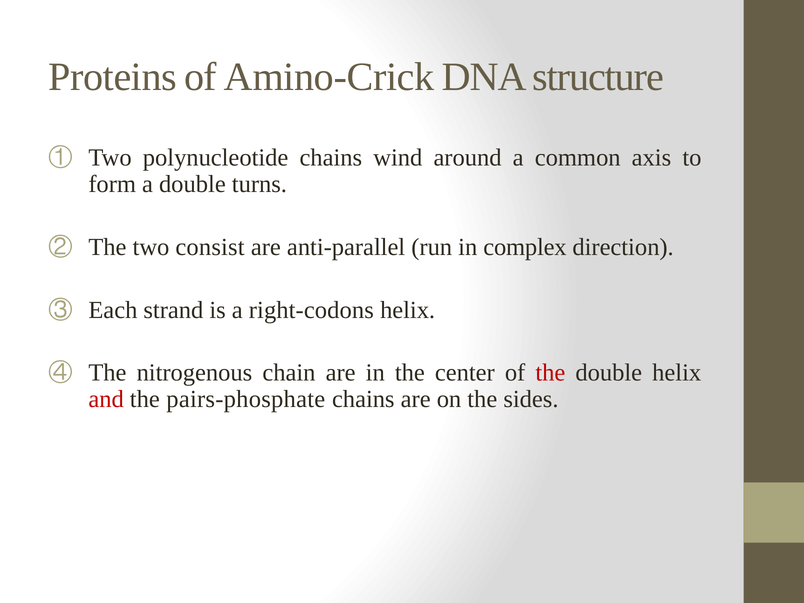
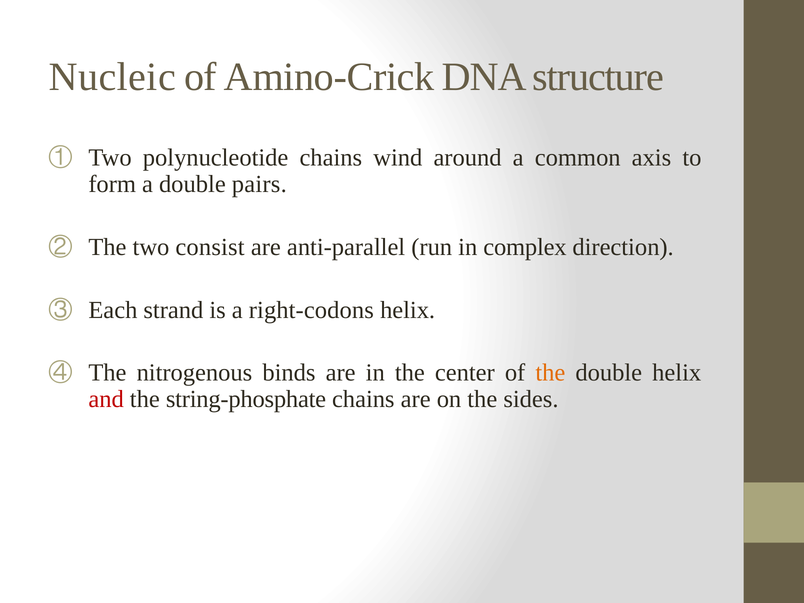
Proteins: Proteins -> Nucleic
turns: turns -> pairs
chain: chain -> binds
the at (550, 373) colour: red -> orange
pairs-phosphate: pairs-phosphate -> string-phosphate
